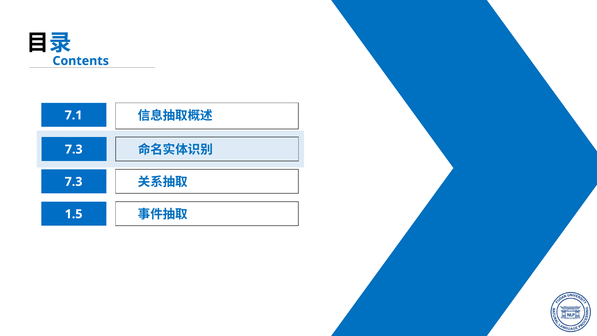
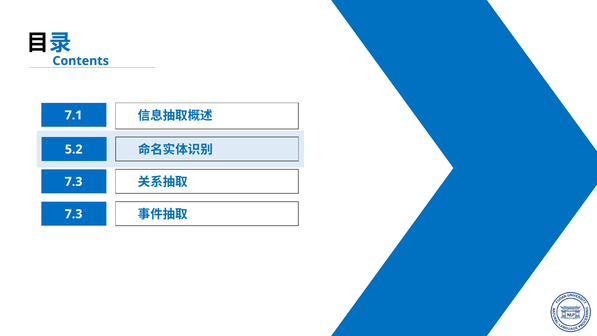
7.3 at (74, 149): 7.3 -> 5.2
1.5 at (74, 214): 1.5 -> 7.3
